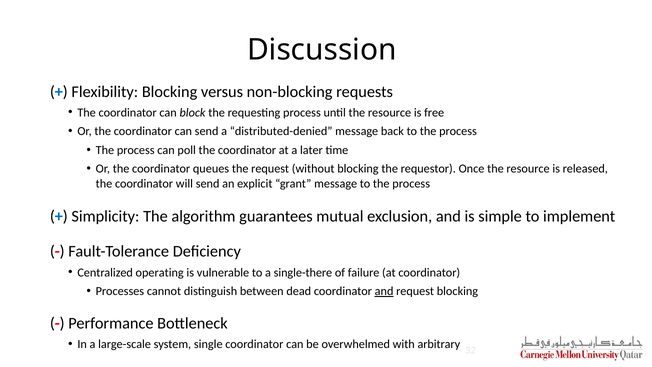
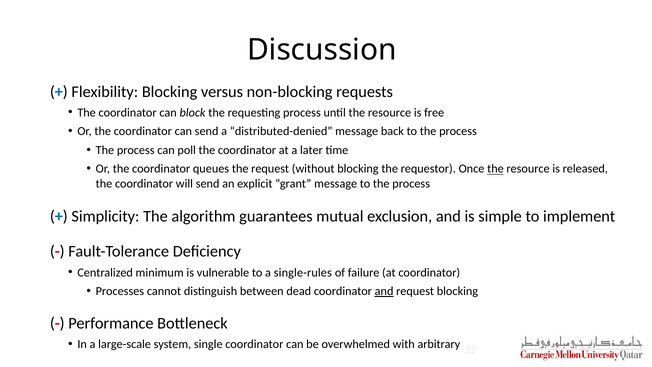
the at (495, 169) underline: none -> present
operating: operating -> minimum
single-there: single-there -> single-rules
